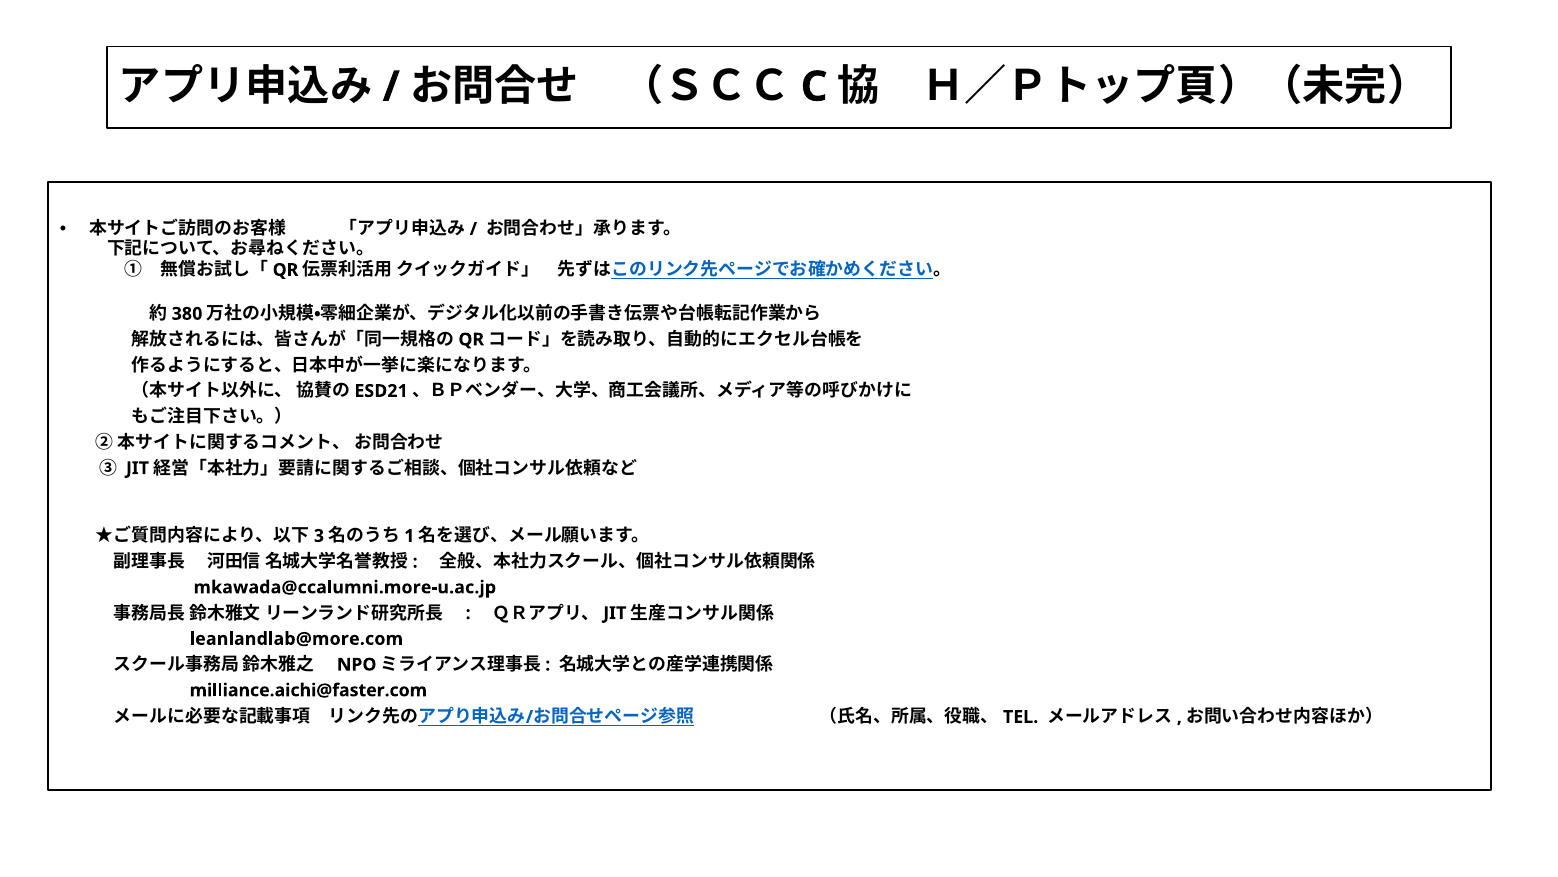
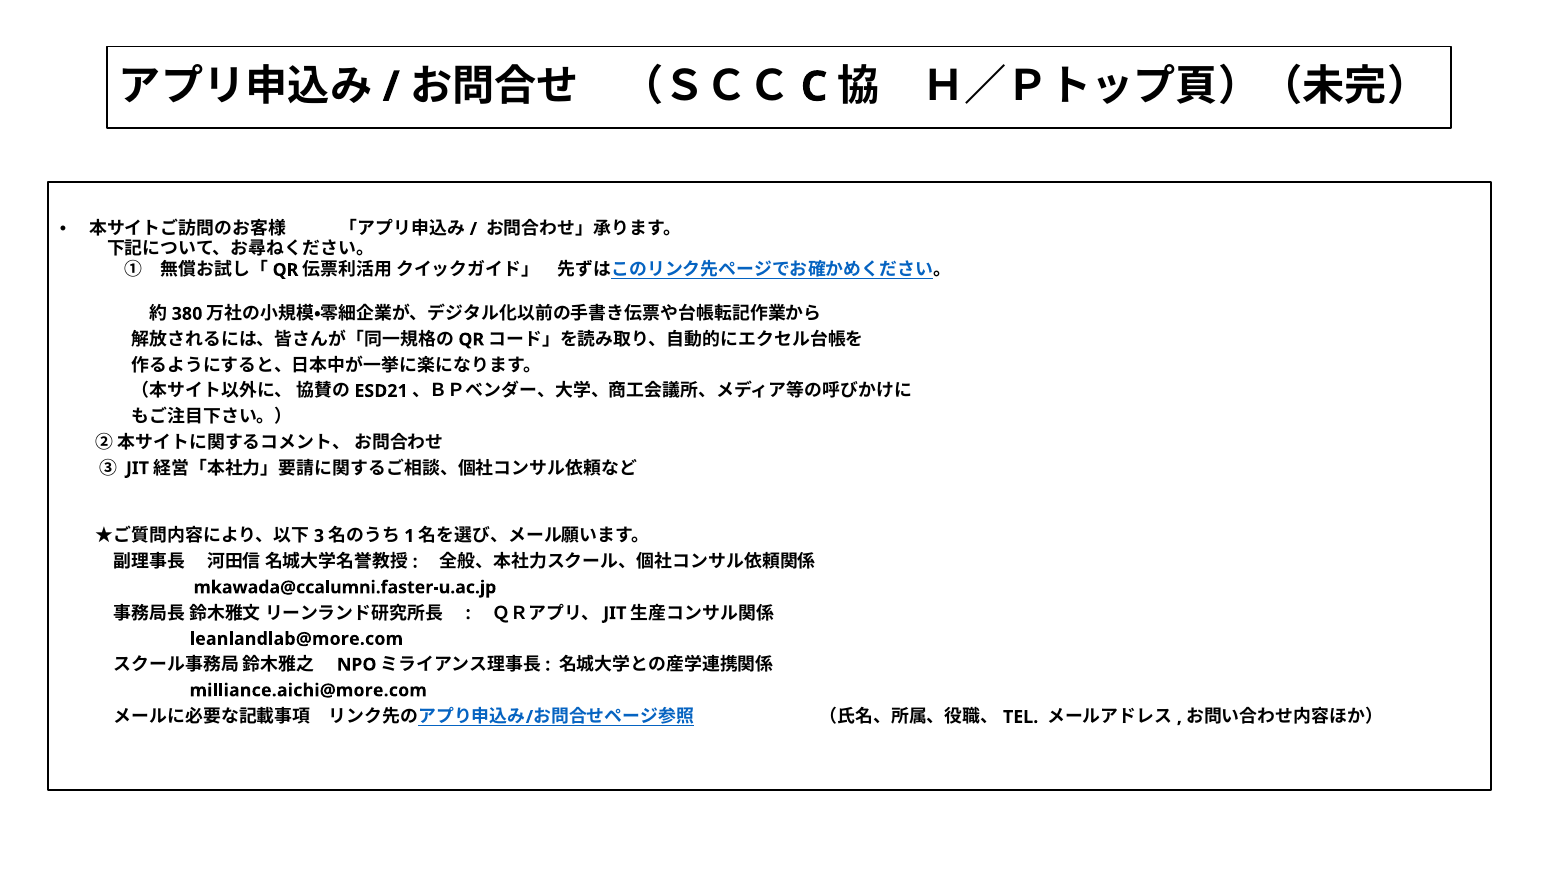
mkawada@ccalumni.more-u.ac.jp: mkawada@ccalumni.more-u.ac.jp -> mkawada@ccalumni.faster-u.ac.jp
milliance.aichi@faster.com: milliance.aichi@faster.com -> milliance.aichi@more.com
